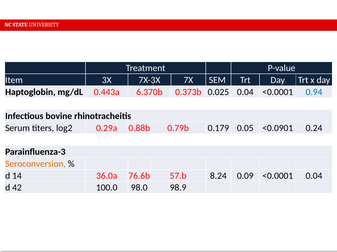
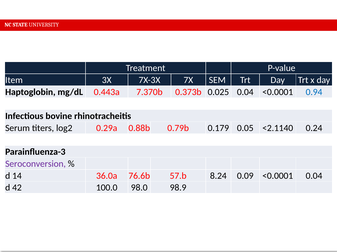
6.370b: 6.370b -> 7.370b
<0.0901: <0.0901 -> <2.1140
Seroconversion colour: orange -> purple
